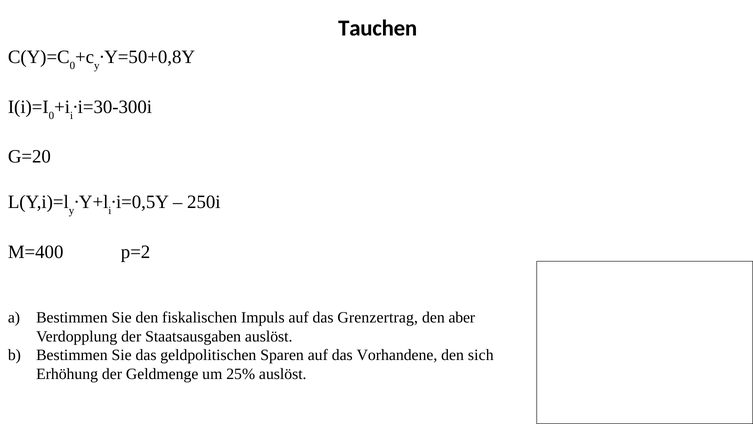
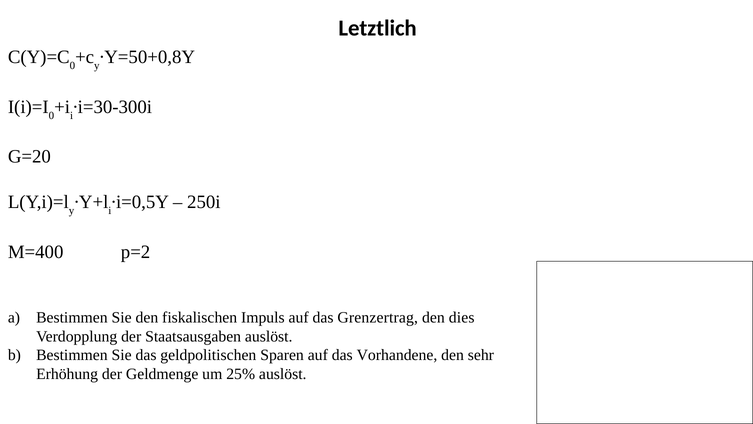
Tauchen: Tauchen -> Letztlich
aber: aber -> dies
sich: sich -> sehr
